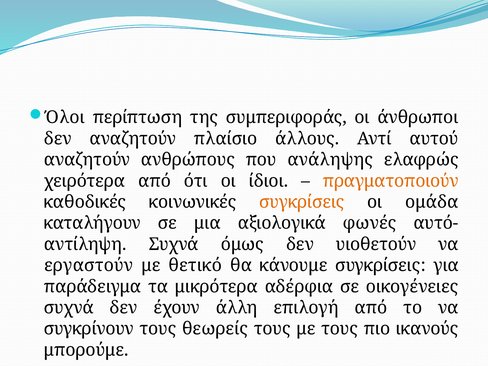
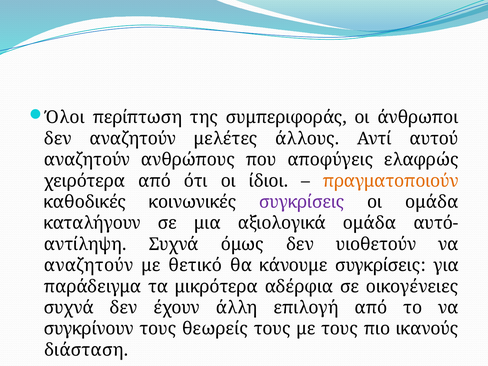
πλαίσιο: πλαίσιο -> μελέτες
ανάληψης: ανάληψης -> αποφύγεις
συγκρίσεις at (302, 202) colour: orange -> purple
φωνές: φωνές -> oμάδα
εργαστούν at (89, 265): εργαστούν -> αναζητούν
μπορούμε: μπορούμε -> διάσταση
